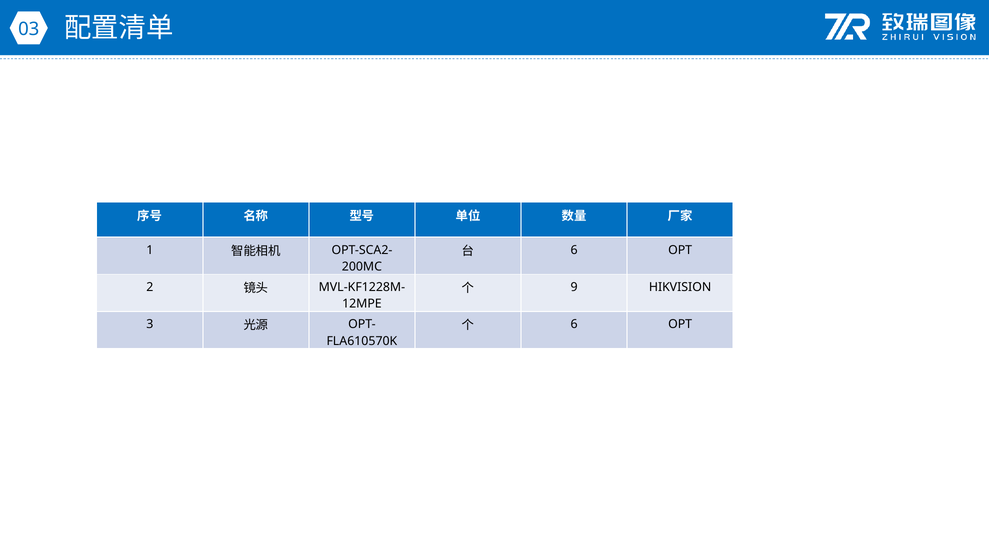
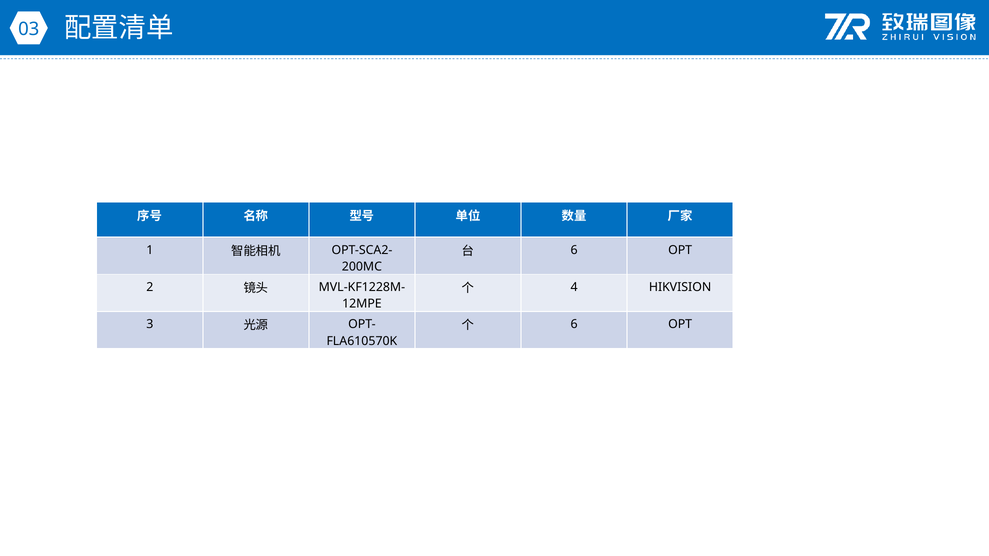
9: 9 -> 4
